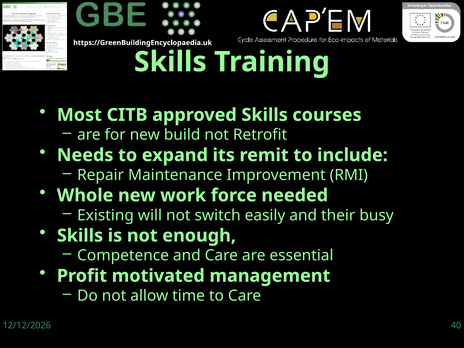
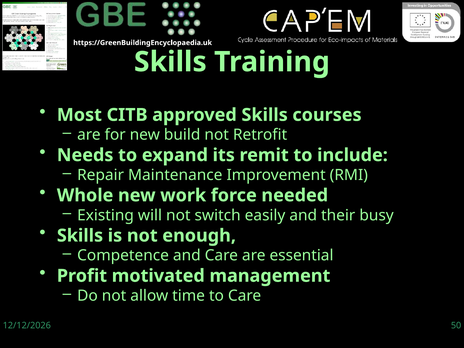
40: 40 -> 50
